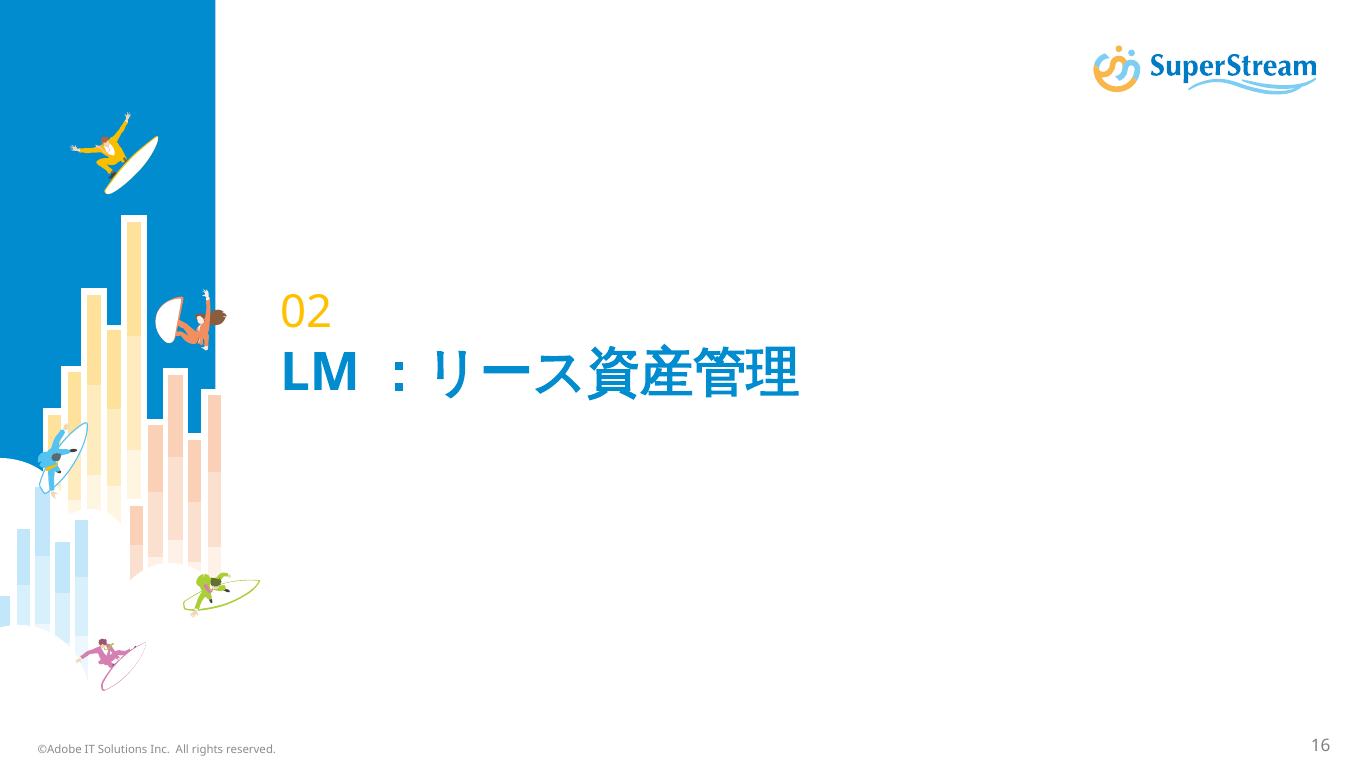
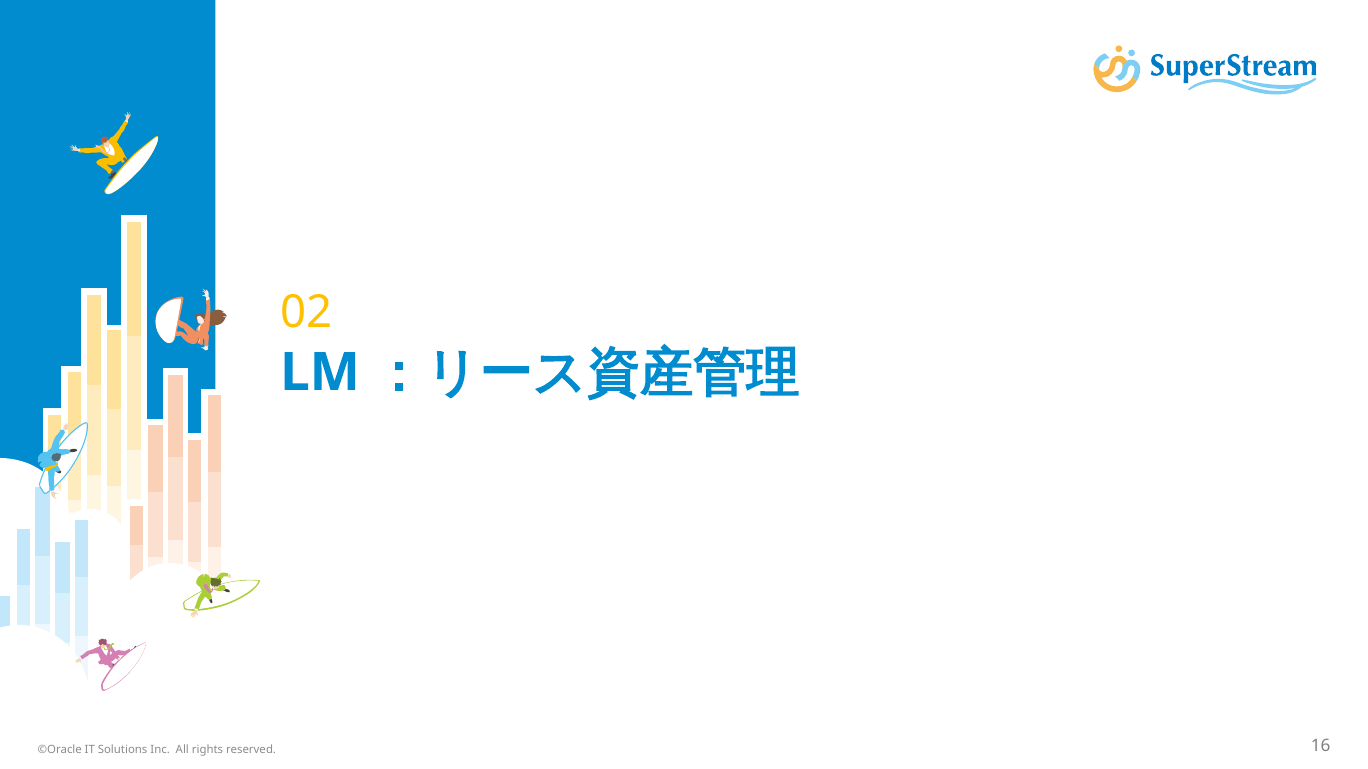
©Adobe: ©Adobe -> ©Oracle
